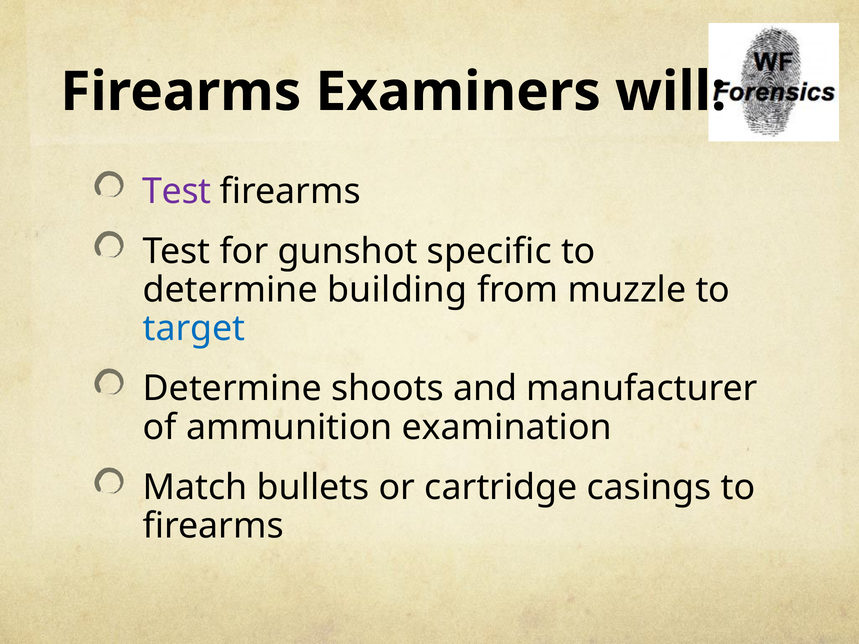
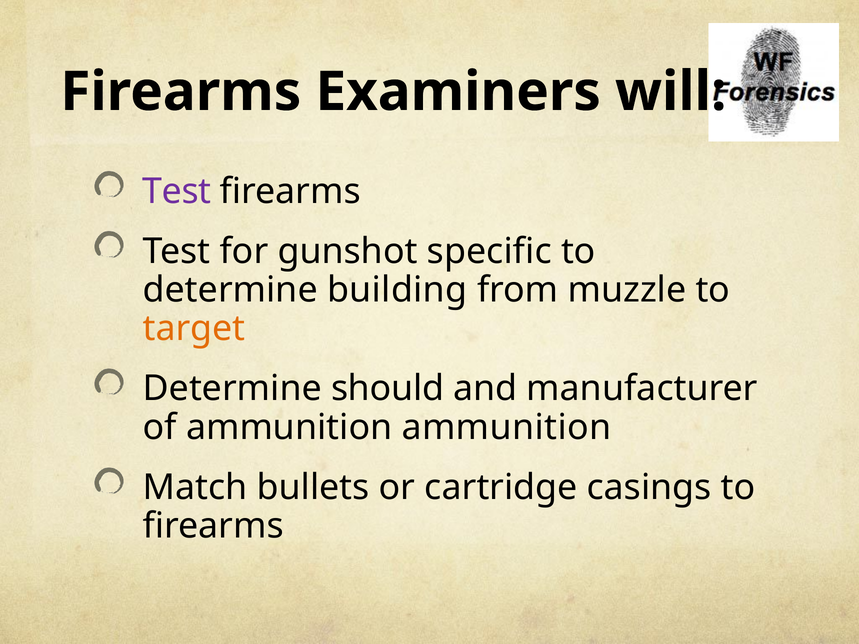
target colour: blue -> orange
shoots: shoots -> should
ammunition examination: examination -> ammunition
